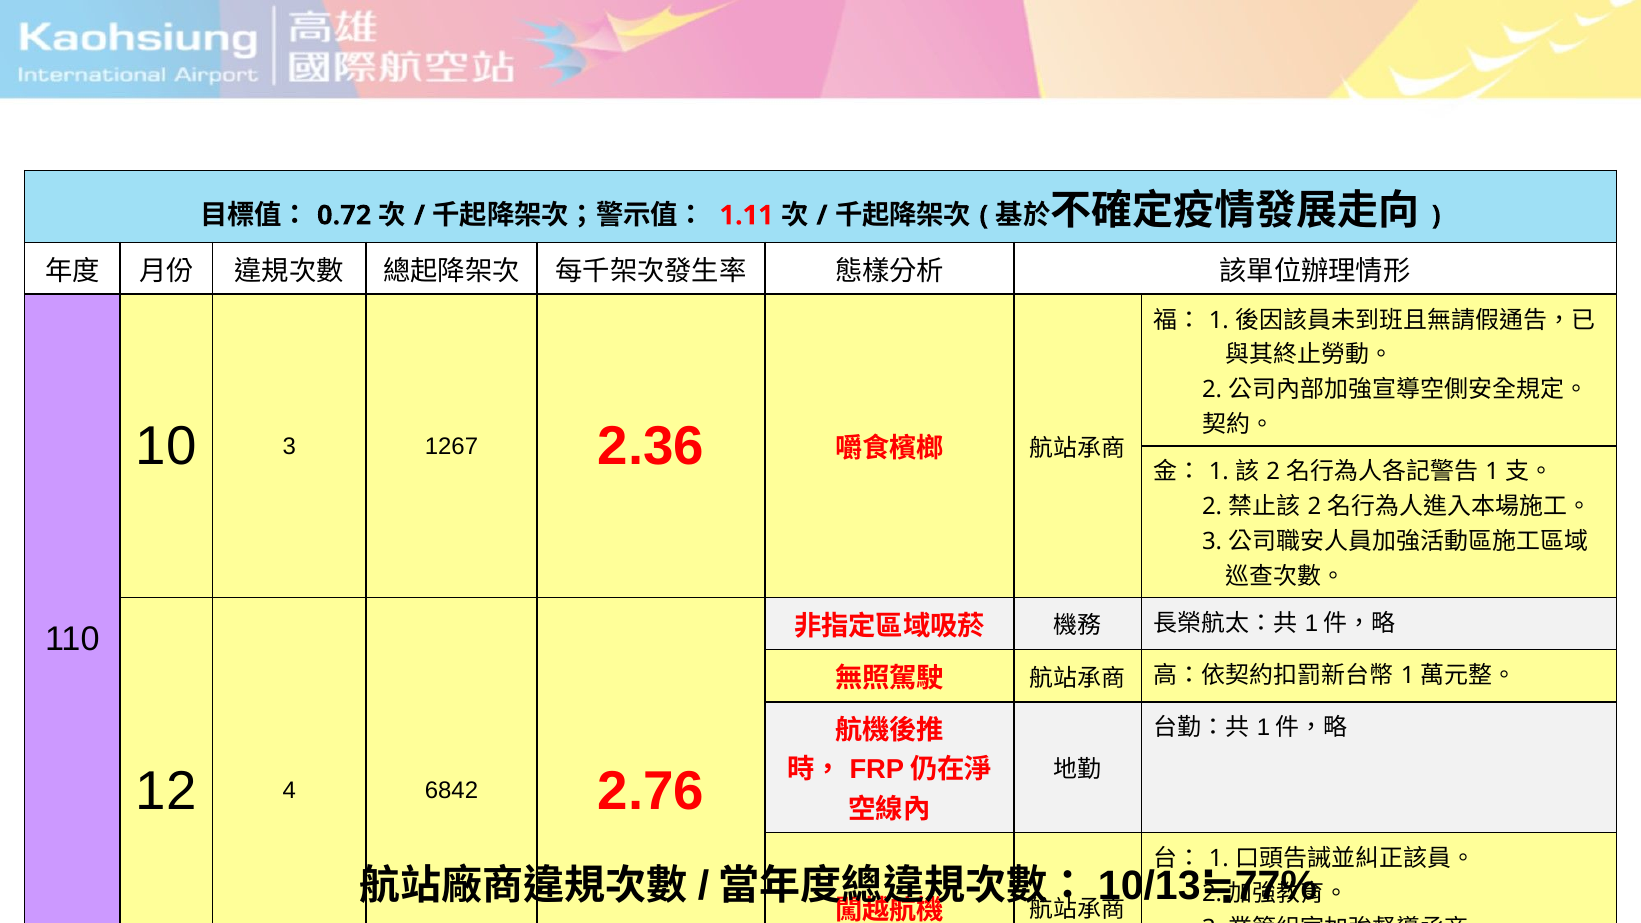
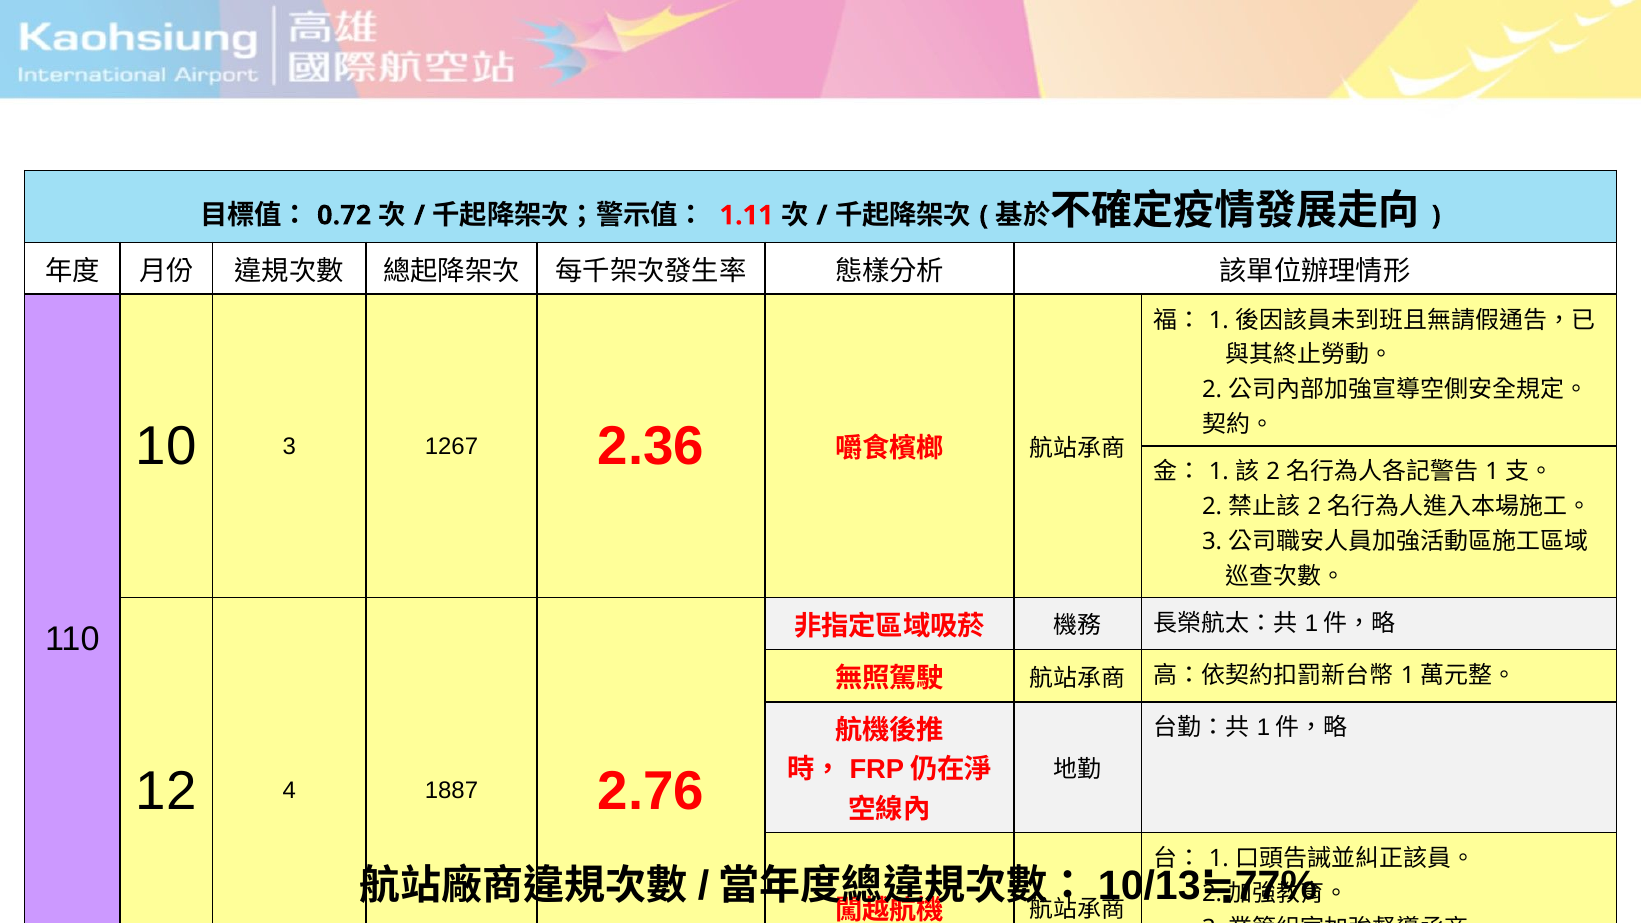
6842: 6842 -> 1887
